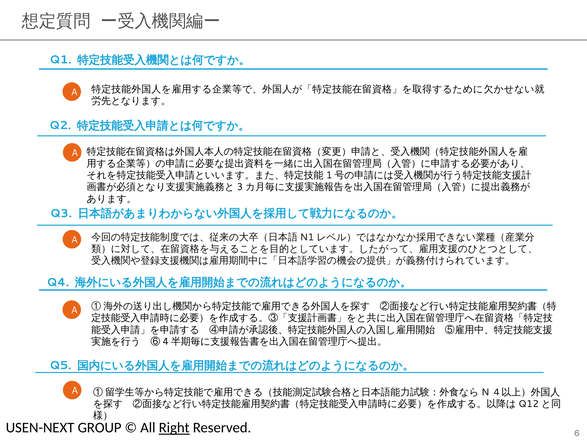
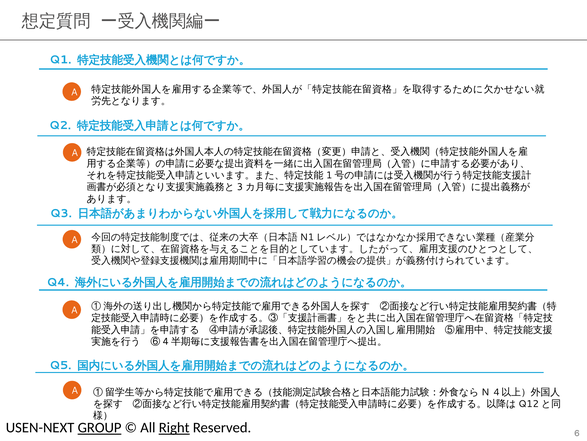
GROUP underline: none -> present
